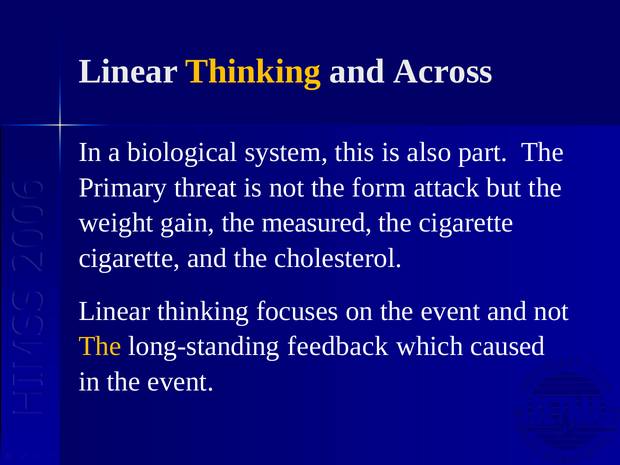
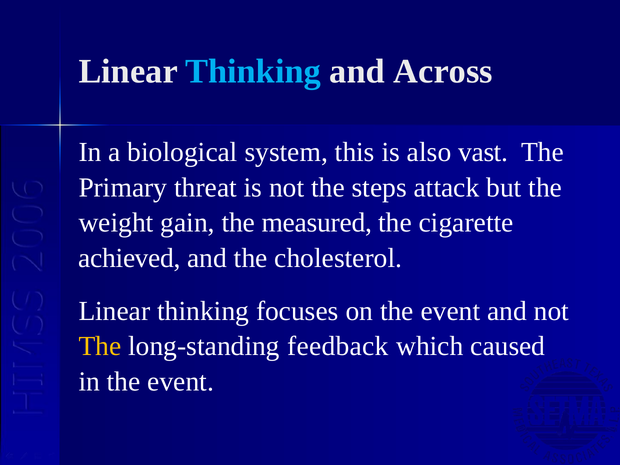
Thinking at (253, 72) colour: yellow -> light blue
part: part -> vast
form: form -> steps
cigarette at (129, 258): cigarette -> achieved
